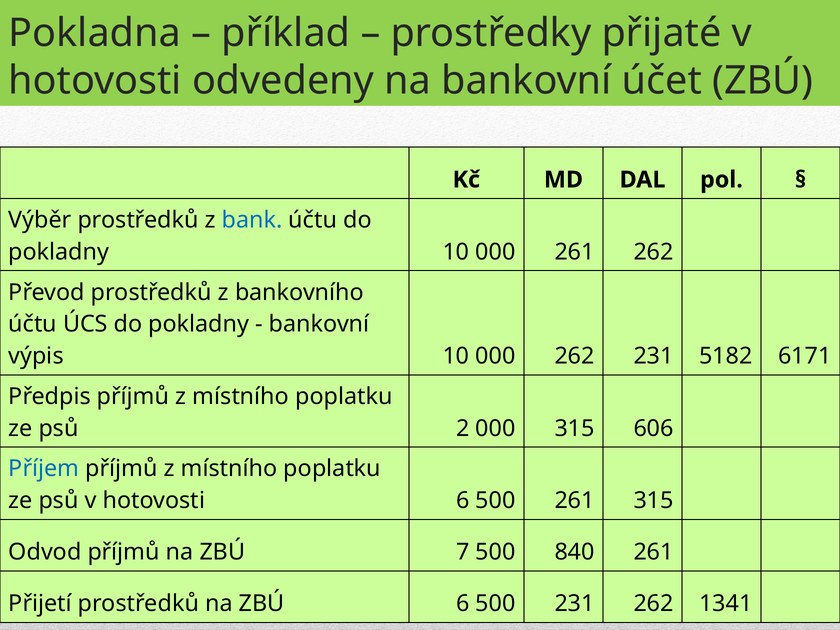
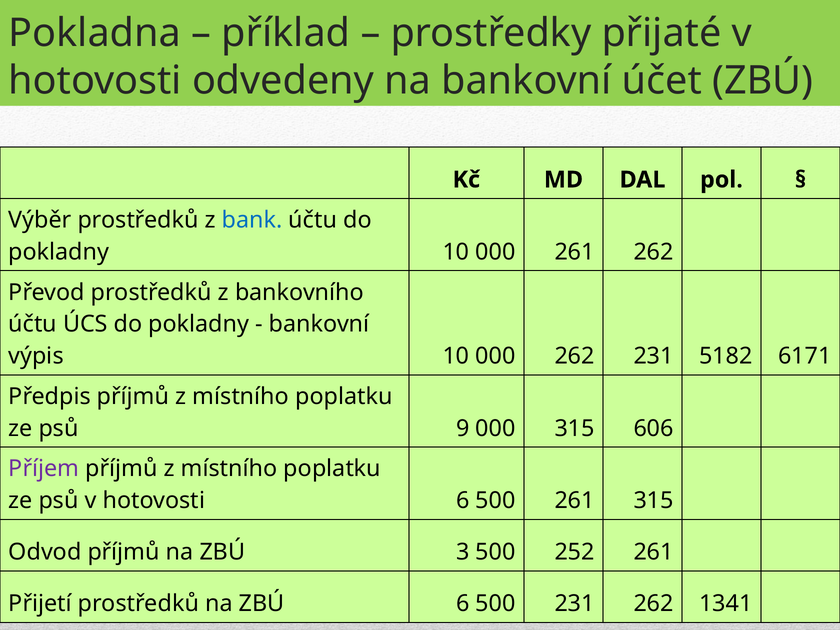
2: 2 -> 9
Příjem colour: blue -> purple
7: 7 -> 3
840: 840 -> 252
